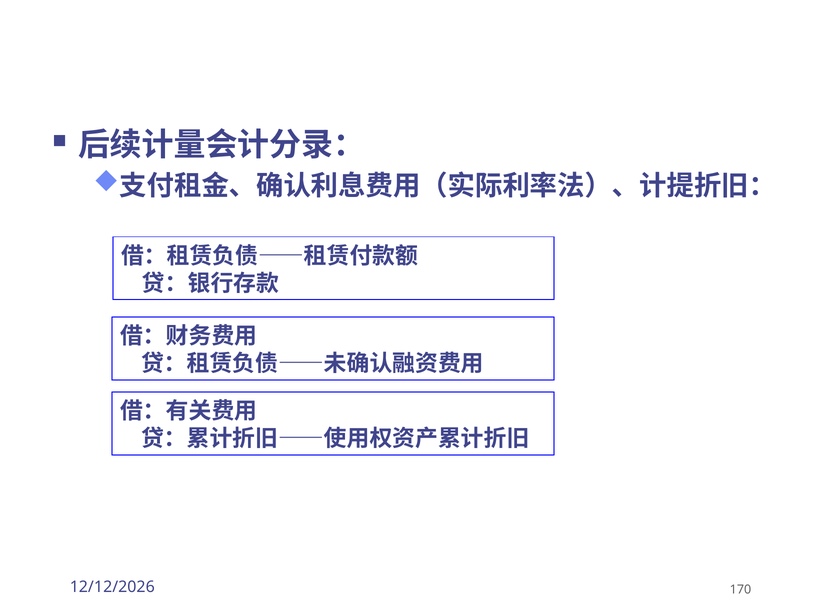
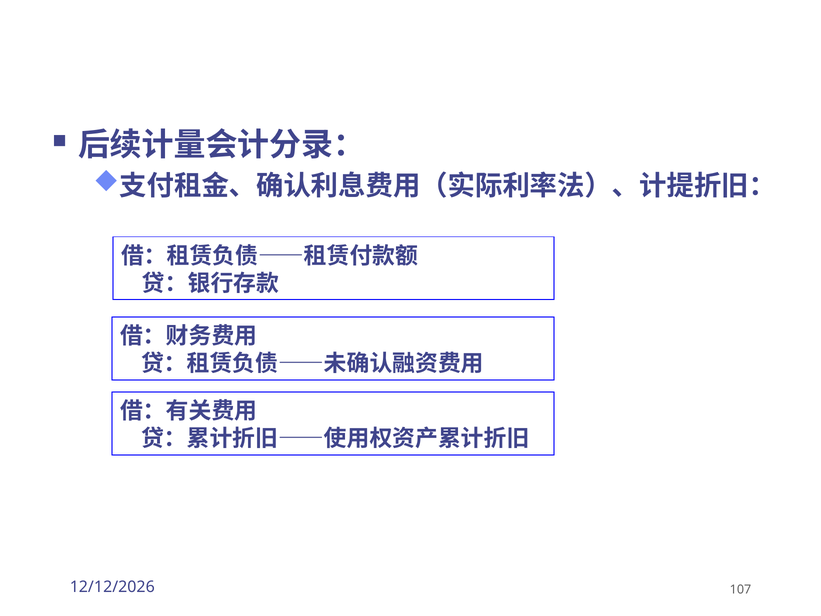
170: 170 -> 107
